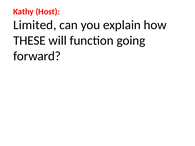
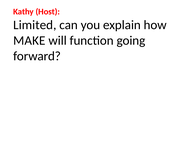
THESE: THESE -> MAKE
